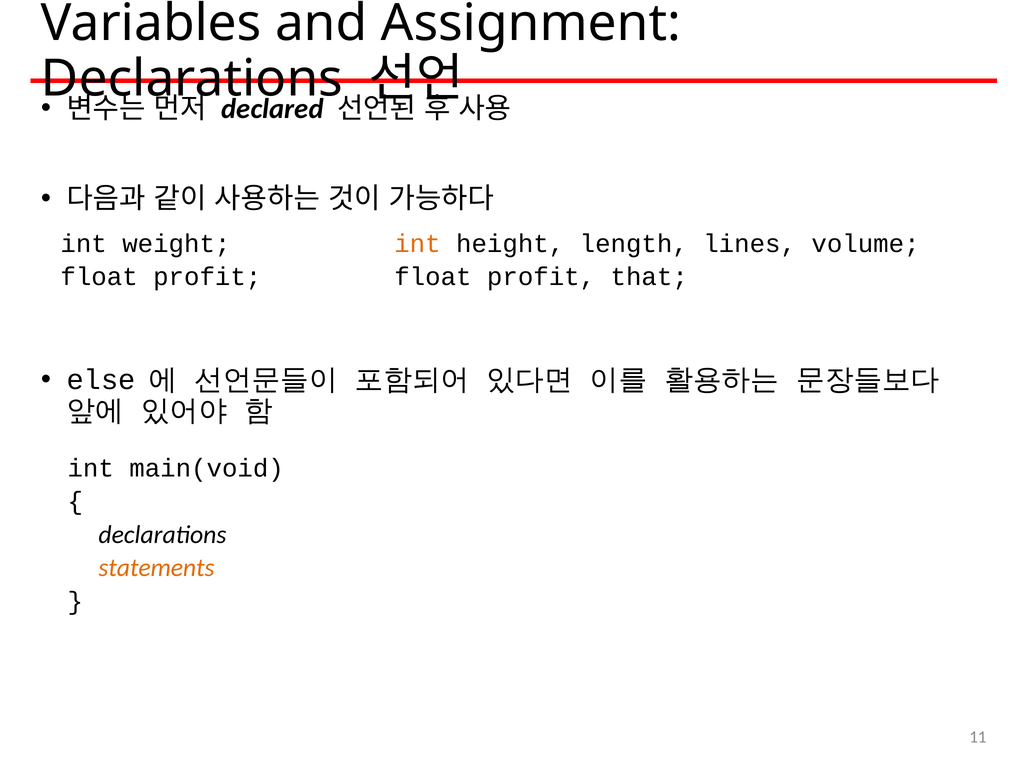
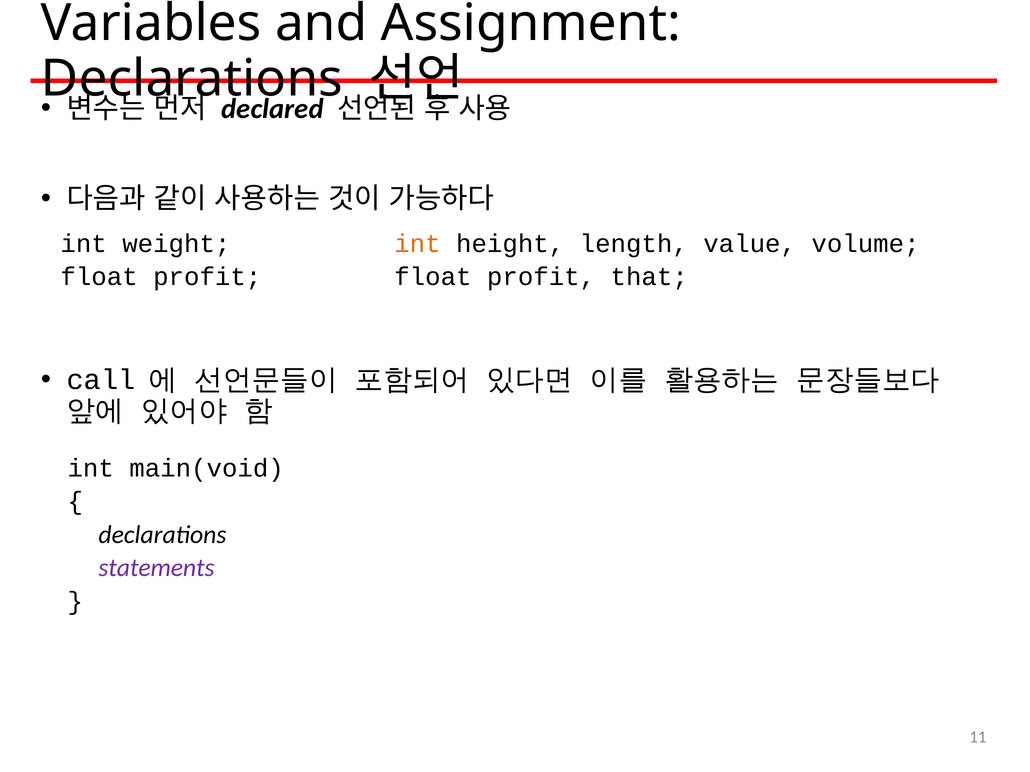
lines: lines -> value
else: else -> call
statements colour: orange -> purple
